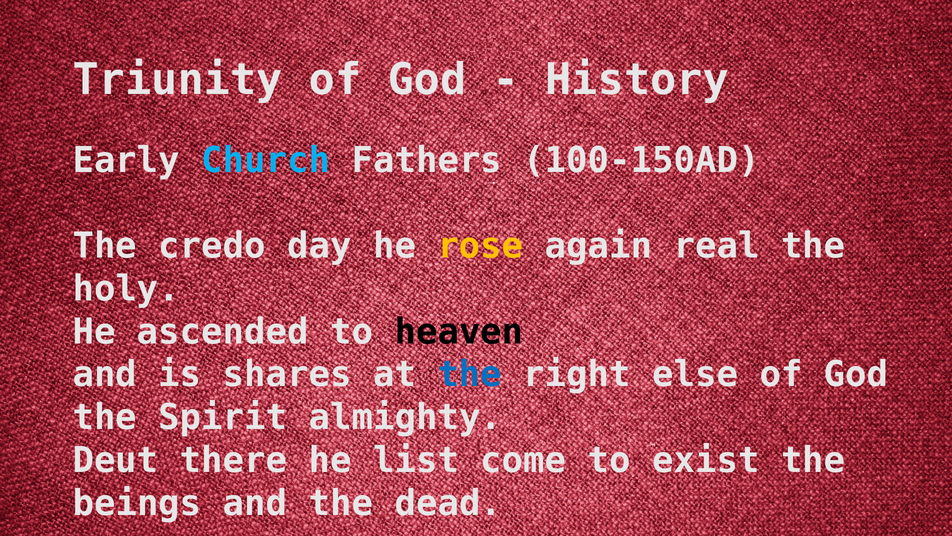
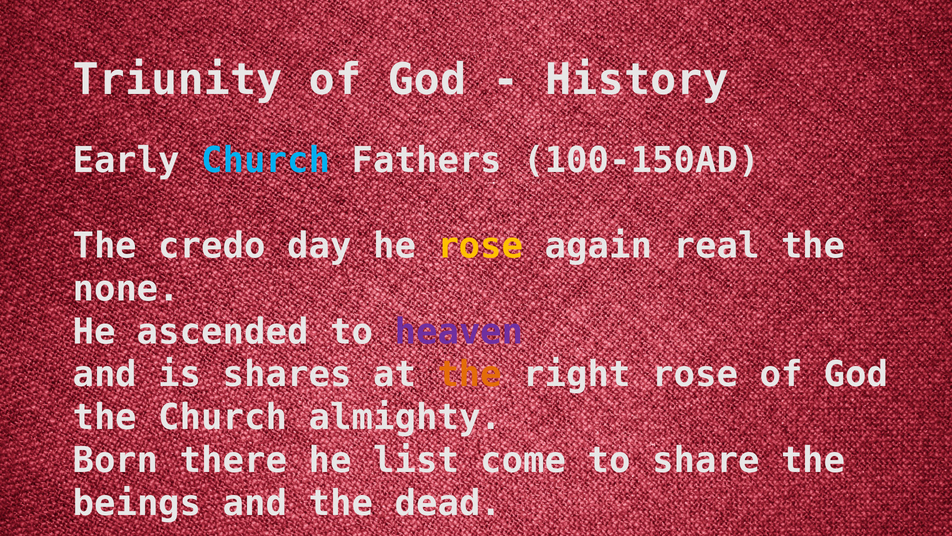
holy: holy -> none
heaven colour: black -> purple
the at (470, 374) colour: blue -> orange
right else: else -> rose
the Spirit: Spirit -> Church
Deut: Deut -> Born
exist: exist -> share
